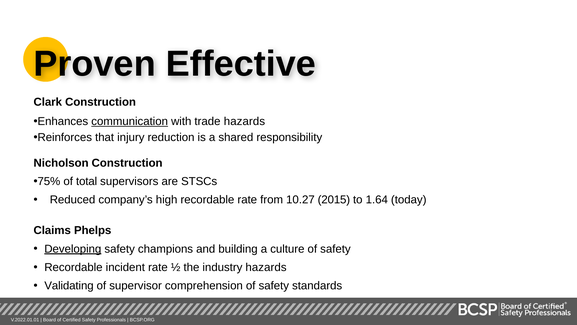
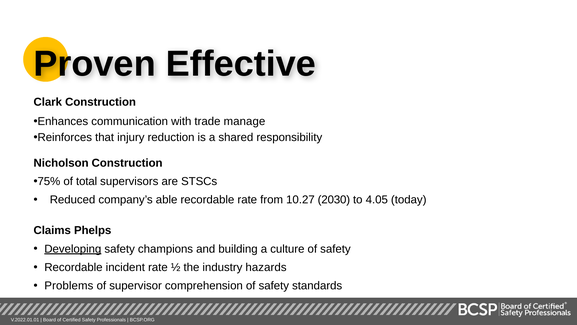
communication underline: present -> none
trade hazards: hazards -> manage
high: high -> able
2015: 2015 -> 2030
1.64: 1.64 -> 4.05
Validating: Validating -> Problems
